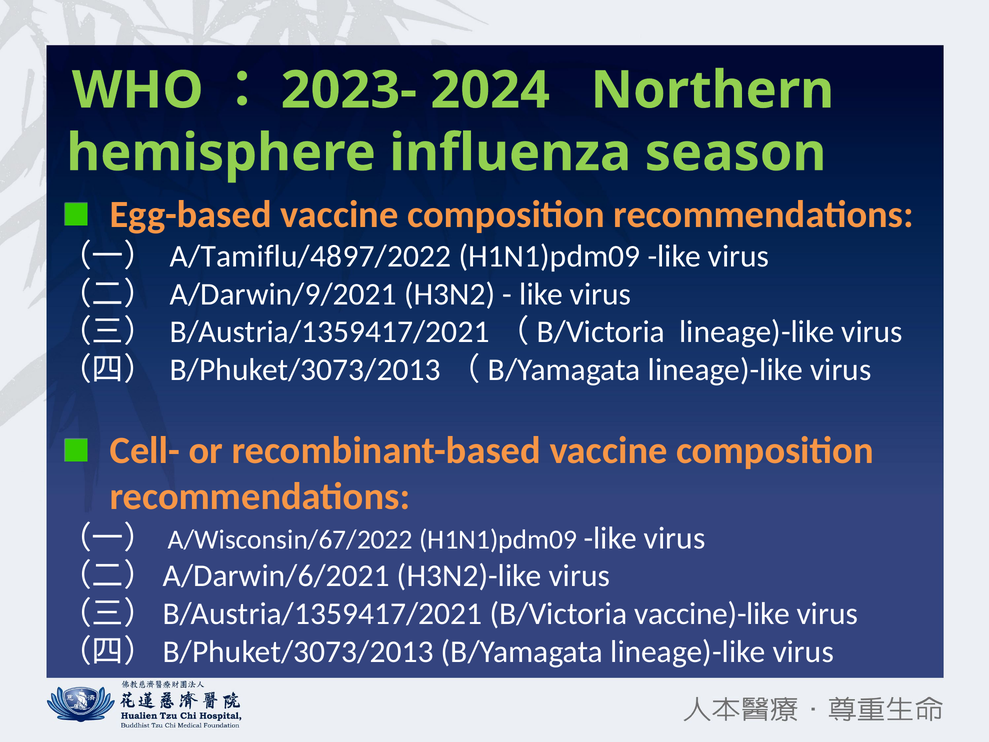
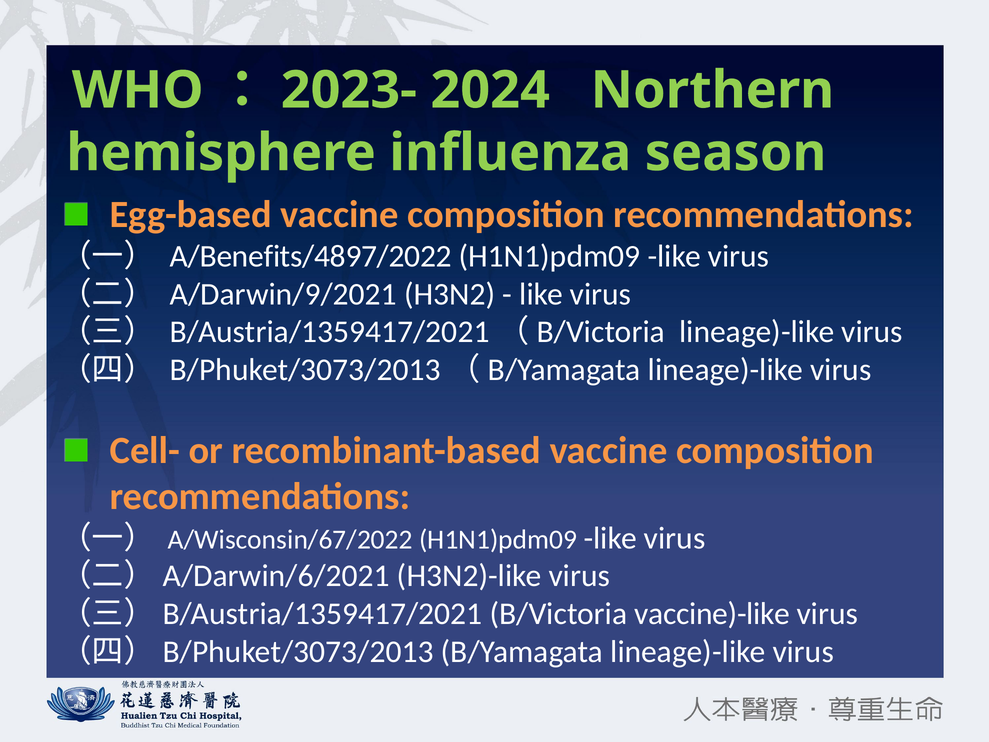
A/Tamiflu/4897/2022: A/Tamiflu/4897/2022 -> A/Benefits/4897/2022
